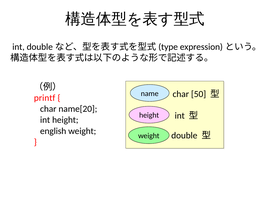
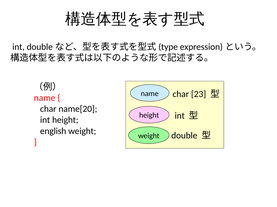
50: 50 -> 23
printf at (45, 98): printf -> name
